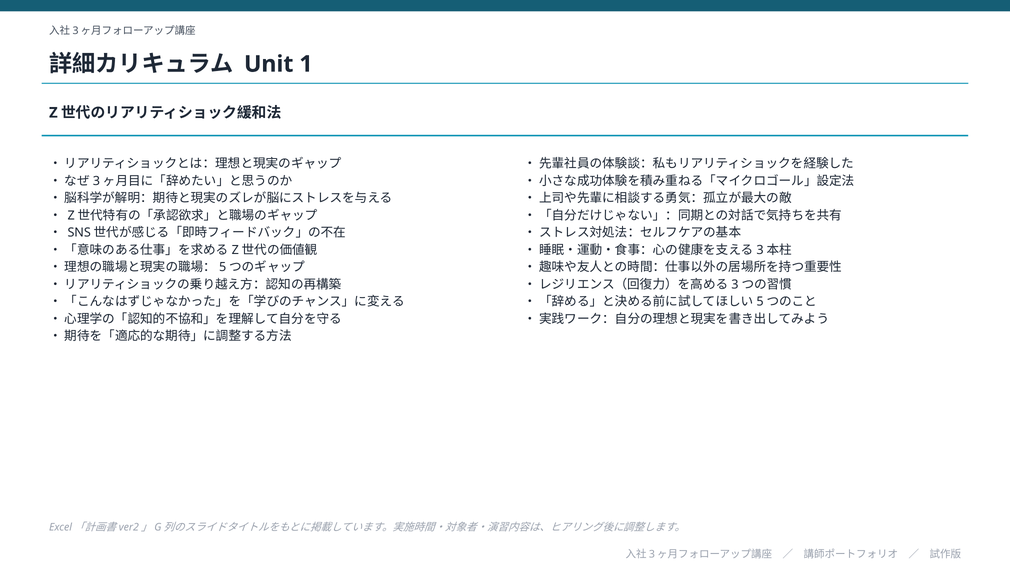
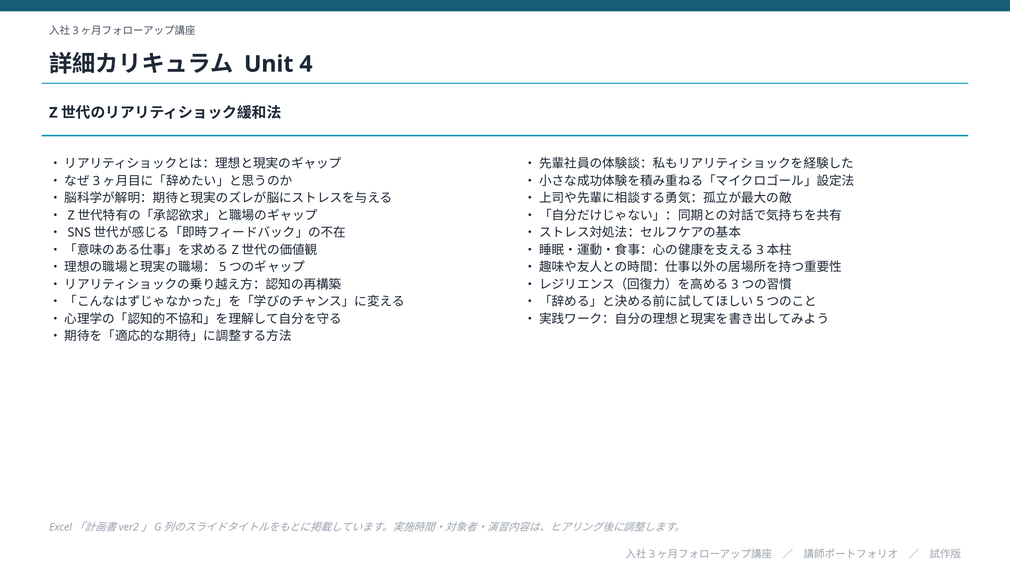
1: 1 -> 4
